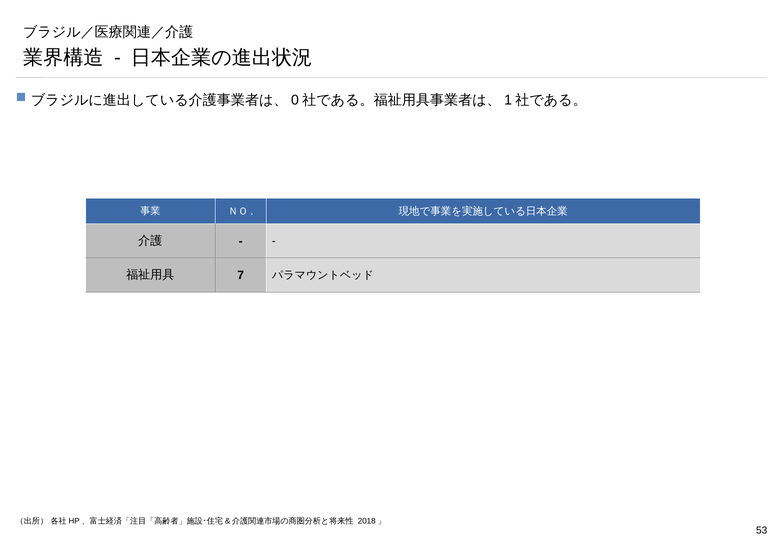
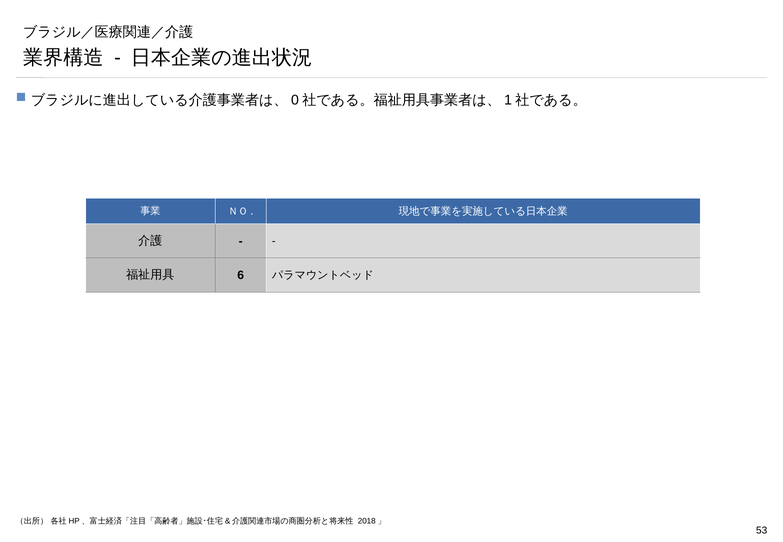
7: 7 -> 6
